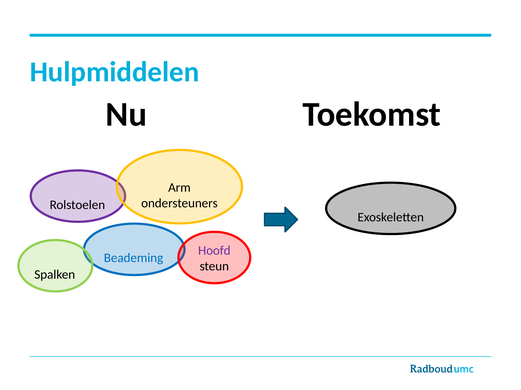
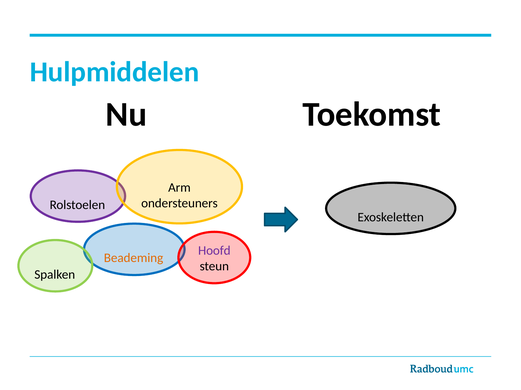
Beademing colour: blue -> orange
